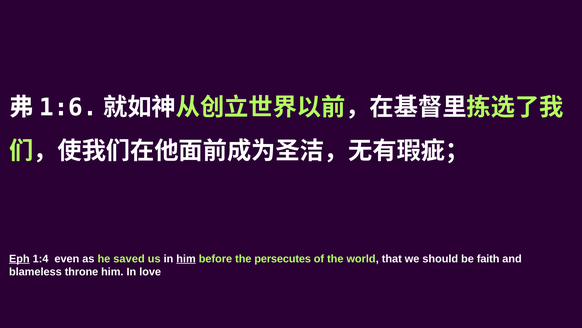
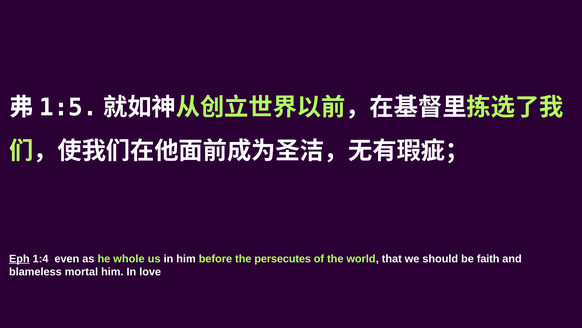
1:6: 1:6 -> 1:5
saved: saved -> whole
him at (186, 258) underline: present -> none
throne: throne -> mortal
